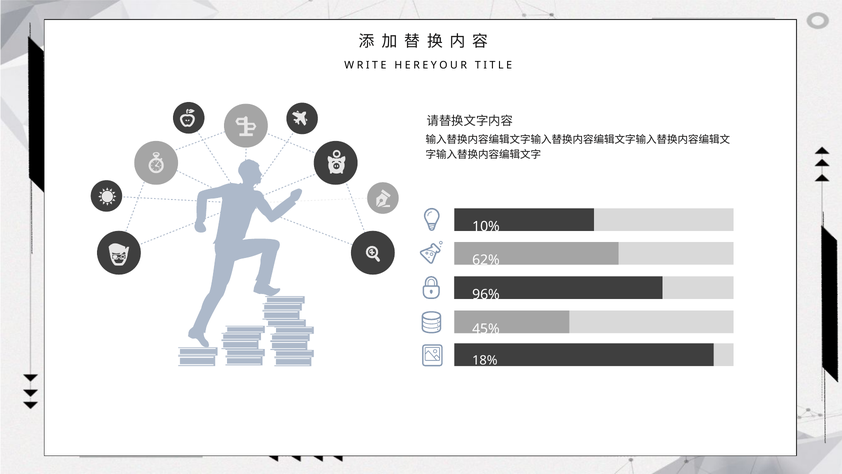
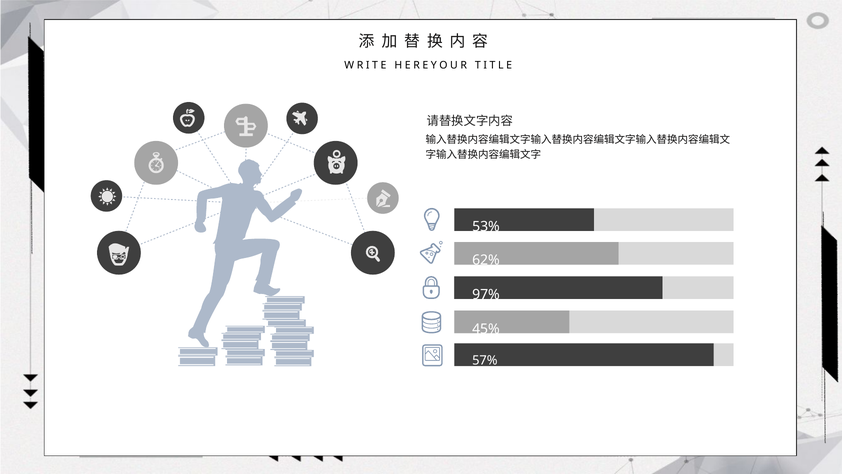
10%: 10% -> 53%
96%: 96% -> 97%
18%: 18% -> 57%
